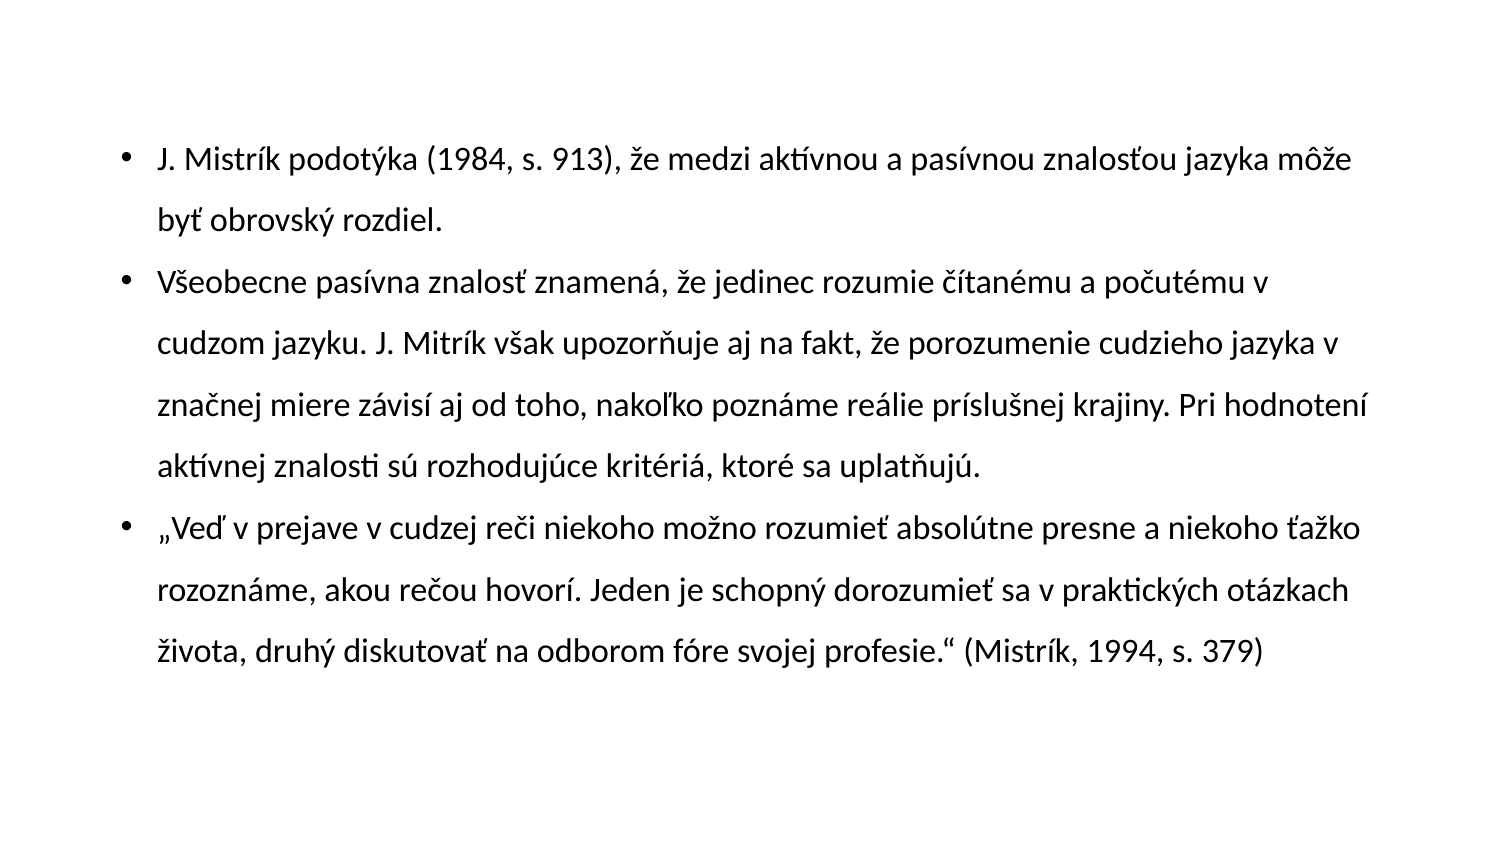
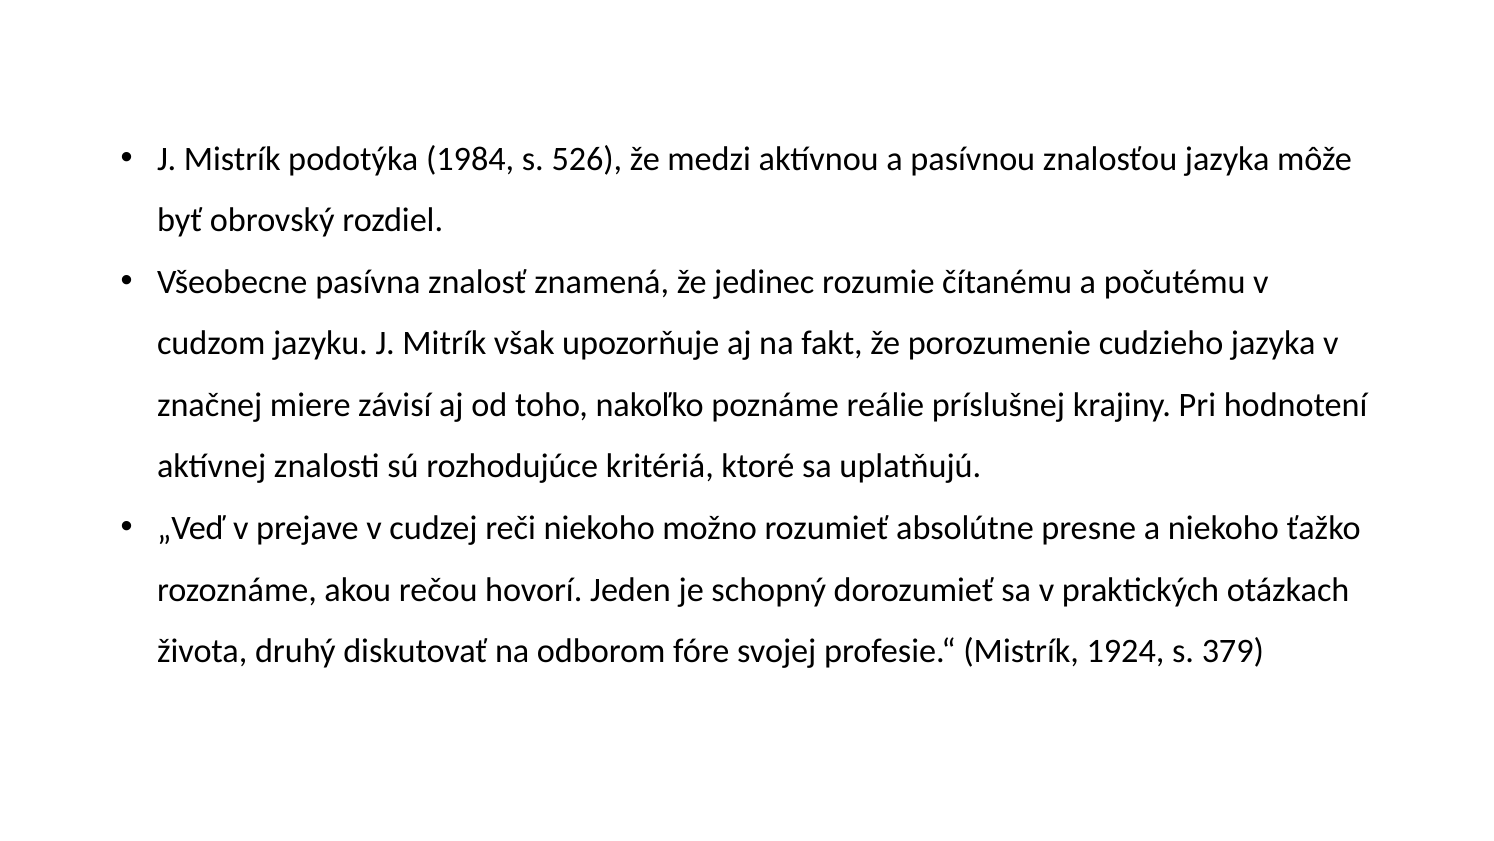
913: 913 -> 526
1994: 1994 -> 1924
